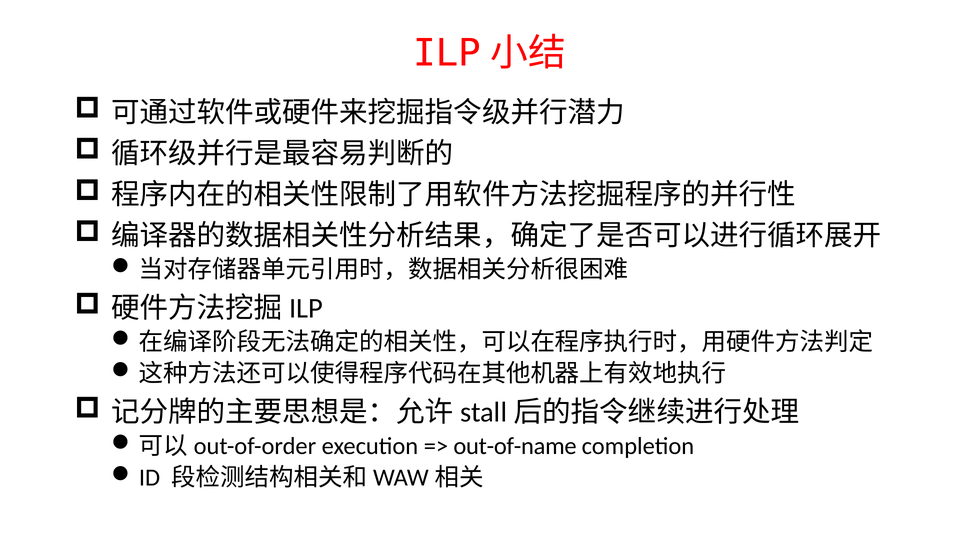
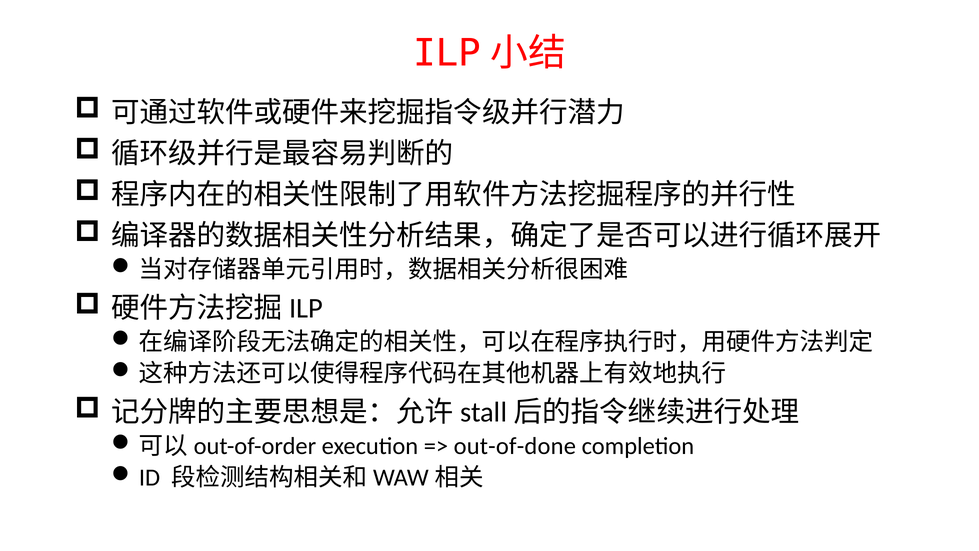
out-of-name: out-of-name -> out-of-done
